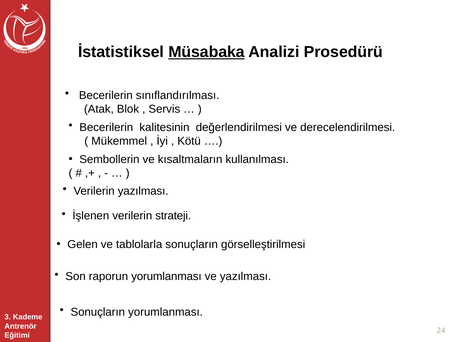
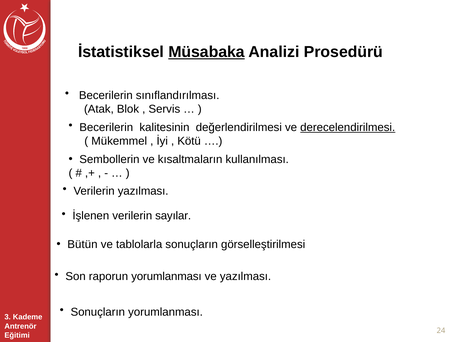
derecelendirilmesi underline: none -> present
strateji: strateji -> sayılar
Gelen: Gelen -> Bütün
